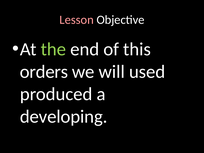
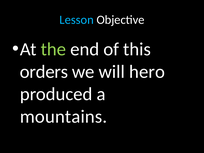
Lesson colour: pink -> light blue
used: used -> hero
developing: developing -> mountains
